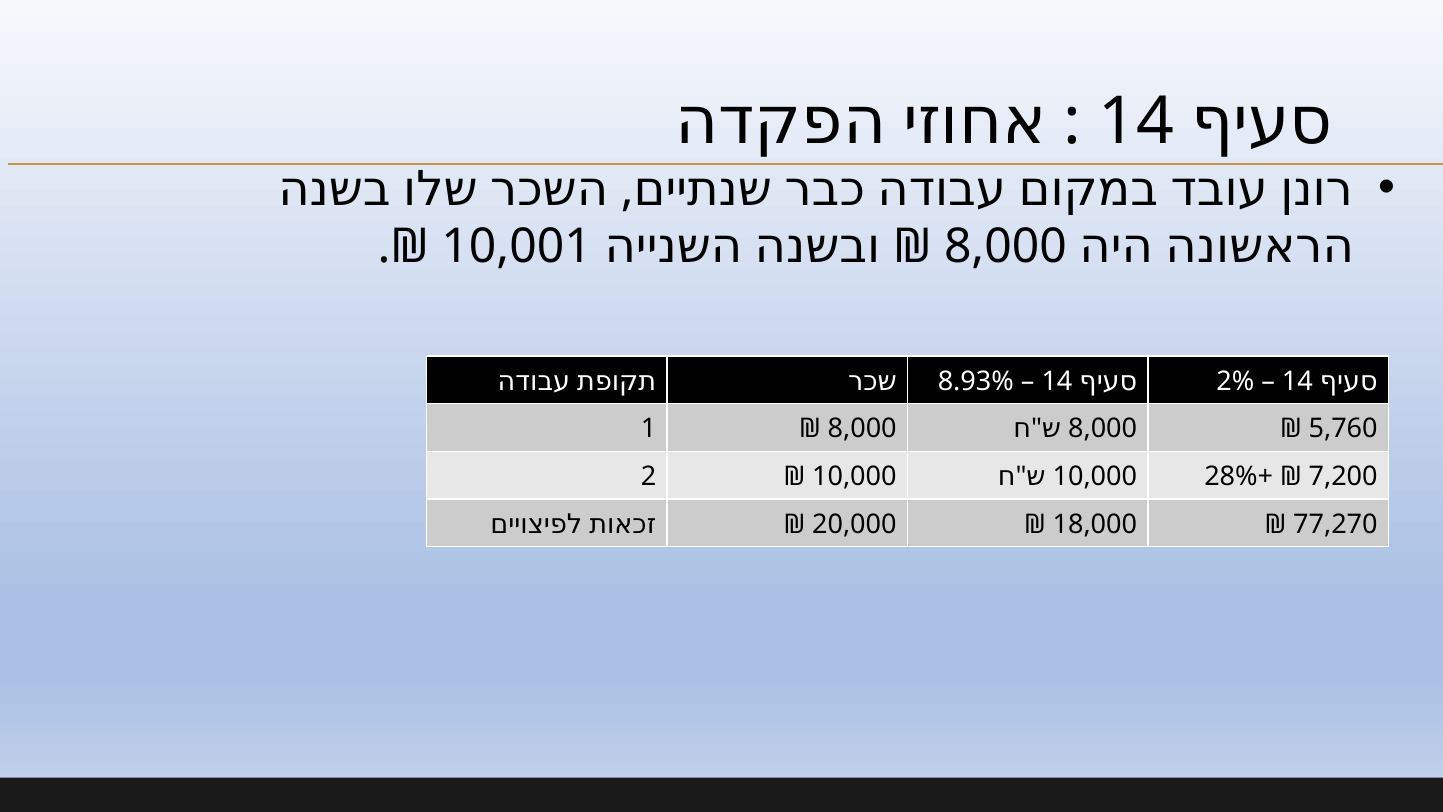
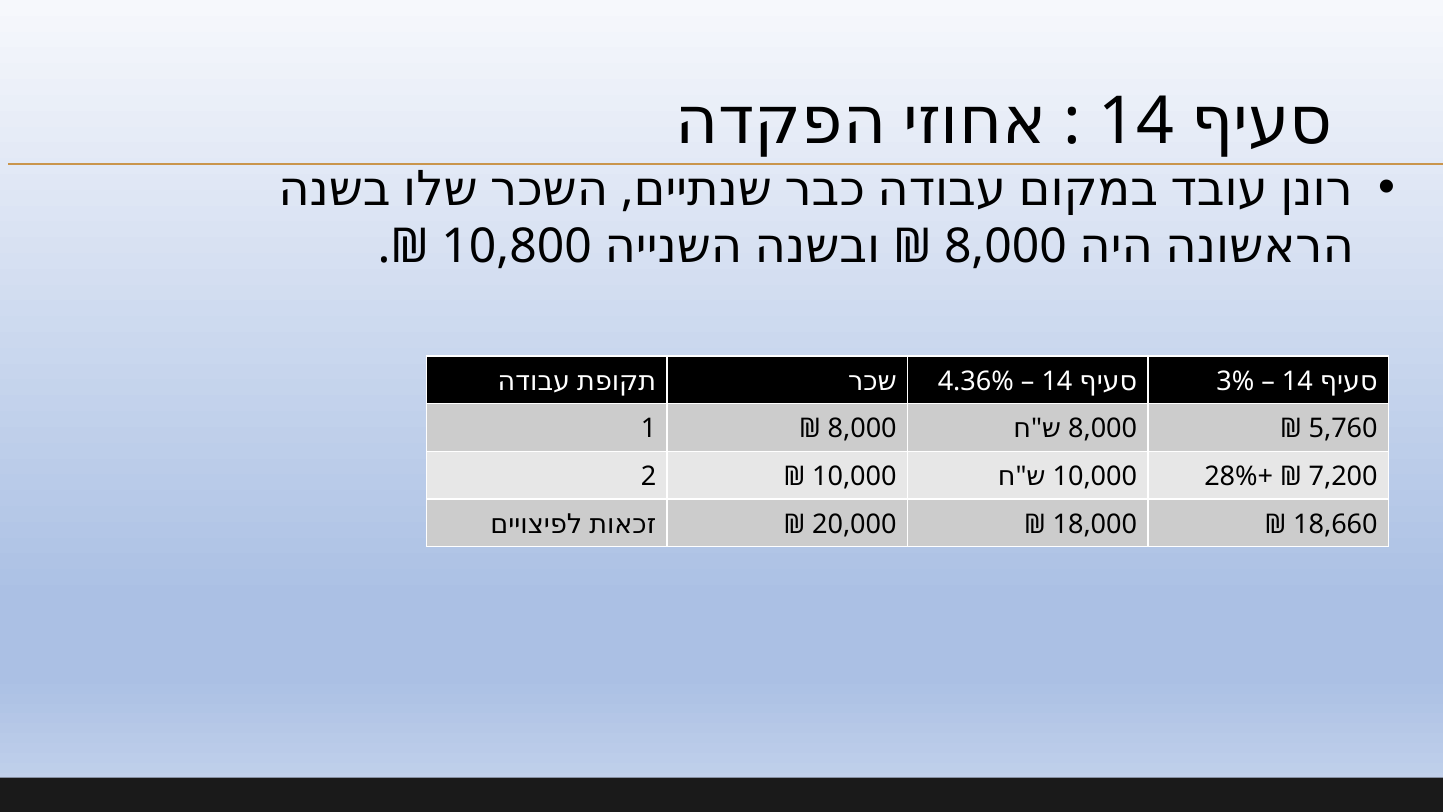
10,001: 10,001 -> 10,800
8.93%: 8.93% -> 4.36%
2%: 2% -> 3%
77,270: 77,270 -> 18,660
